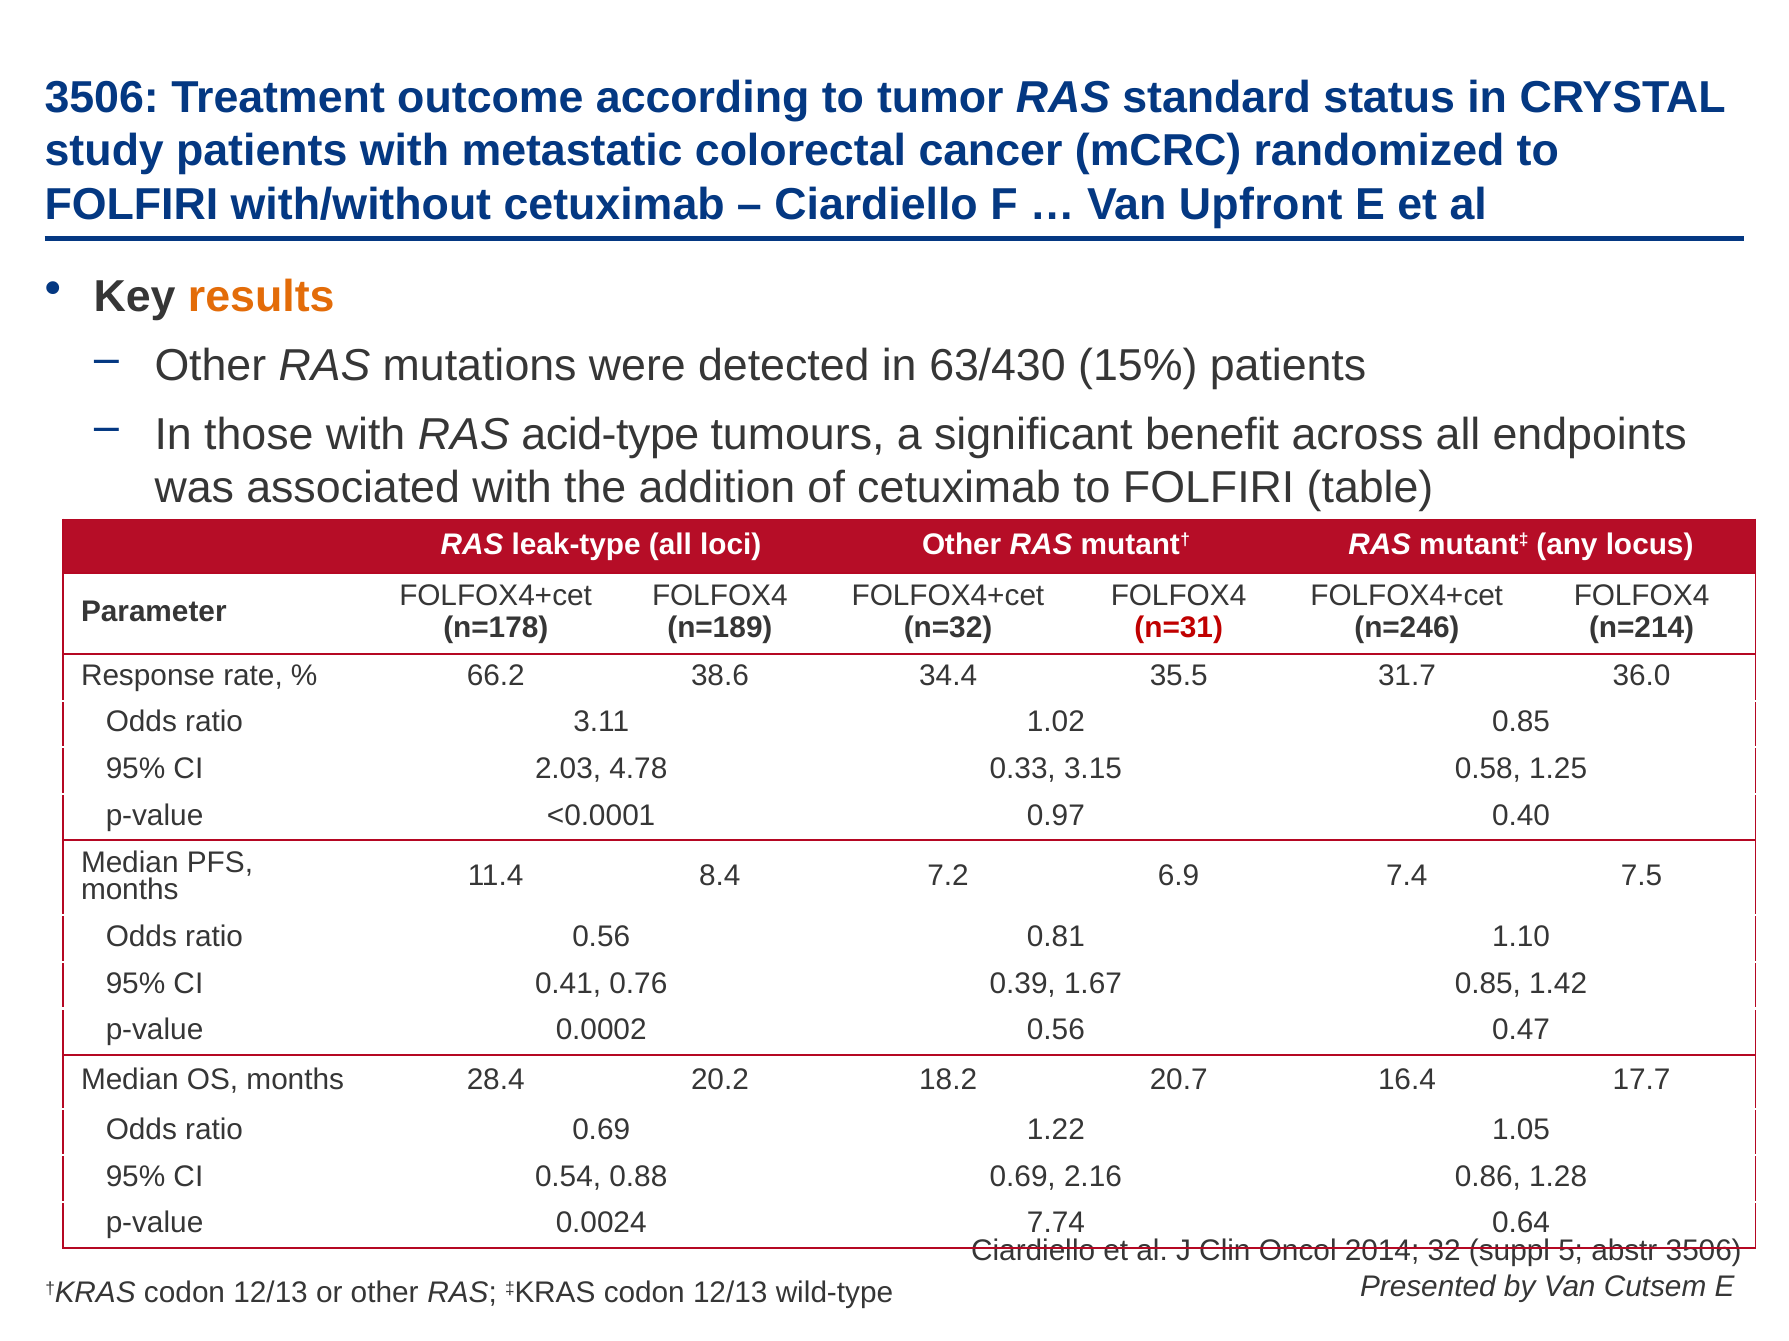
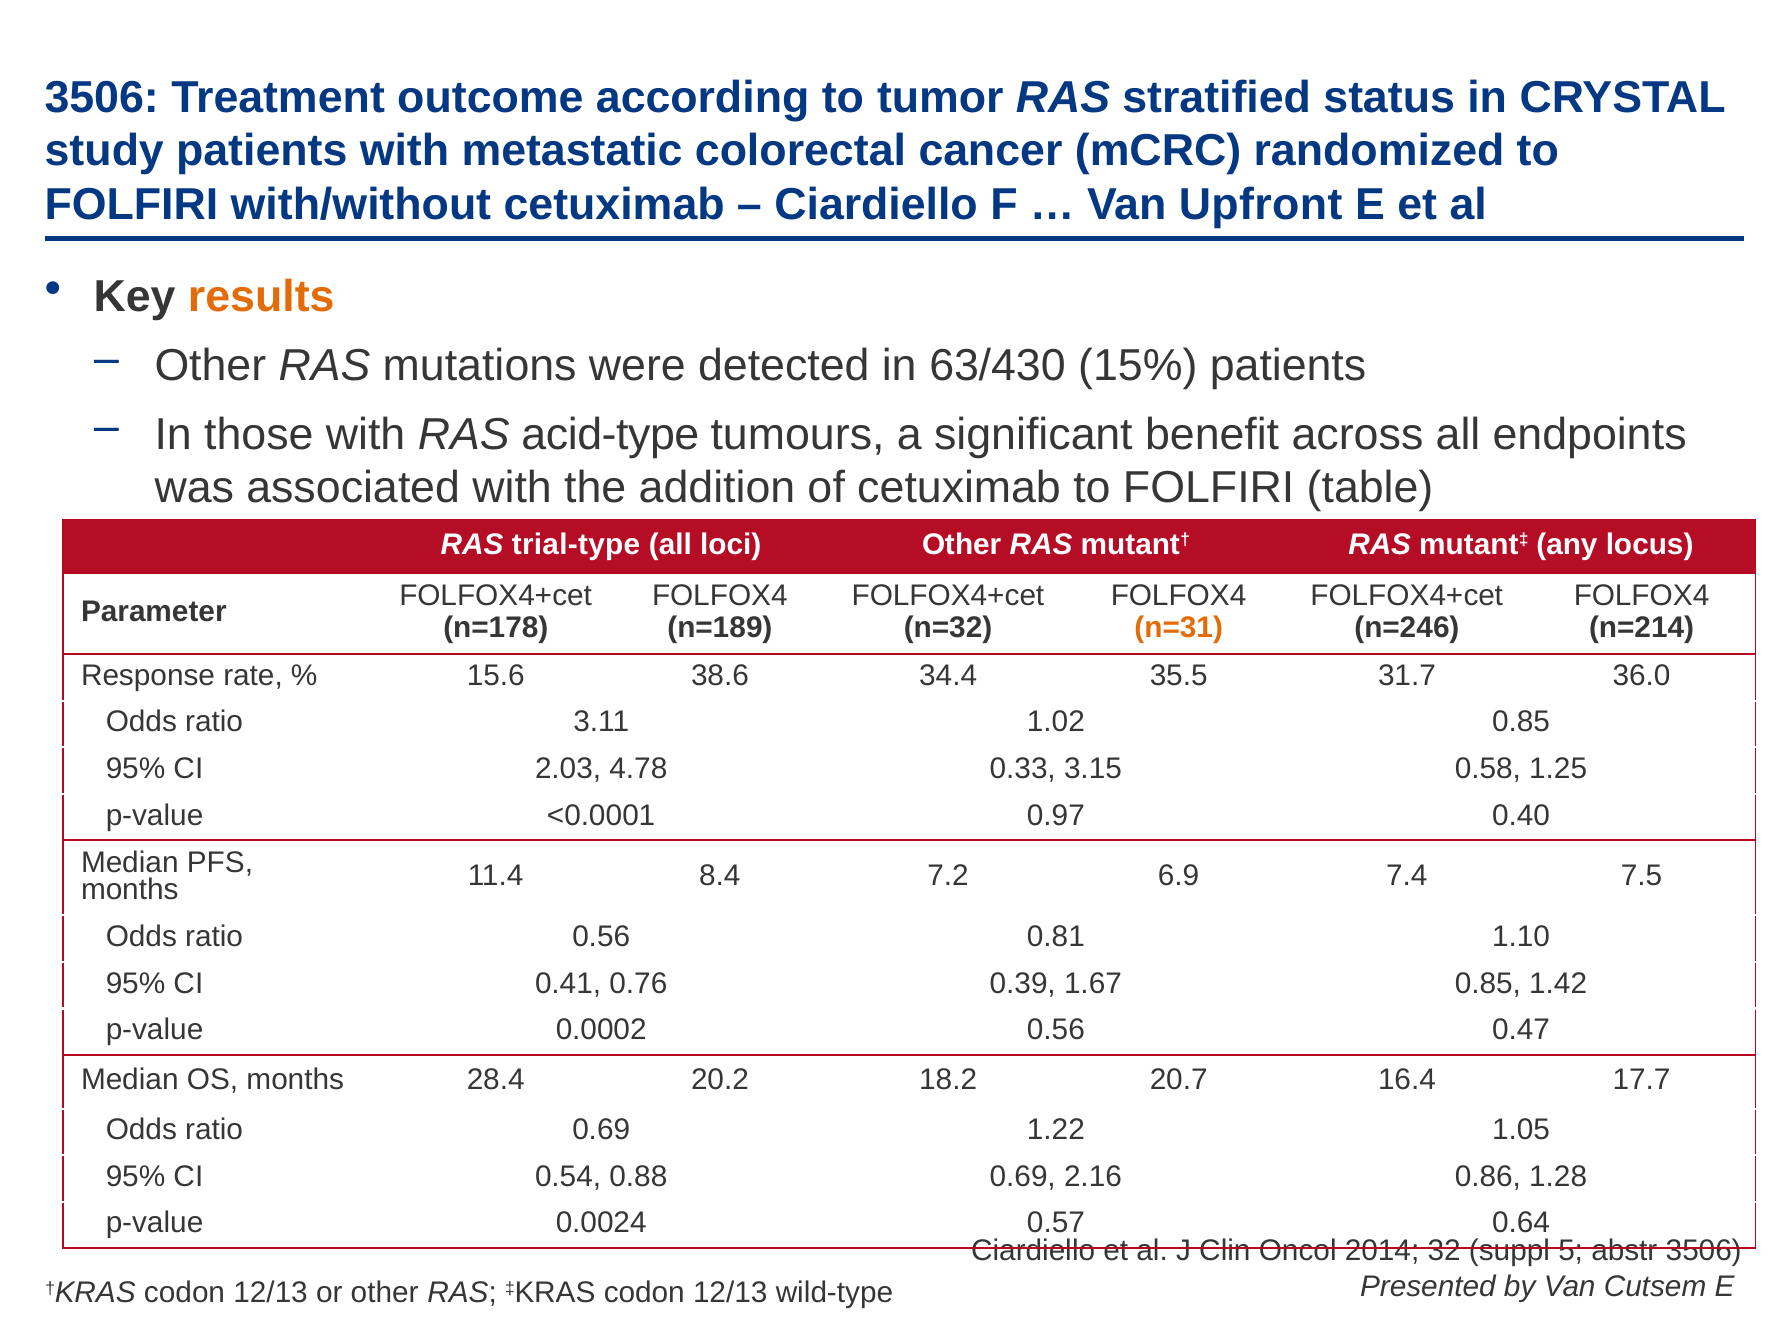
standard: standard -> stratified
leak-type: leak-type -> trial-type
n=31 colour: red -> orange
66.2: 66.2 -> 15.6
7.74: 7.74 -> 0.57
